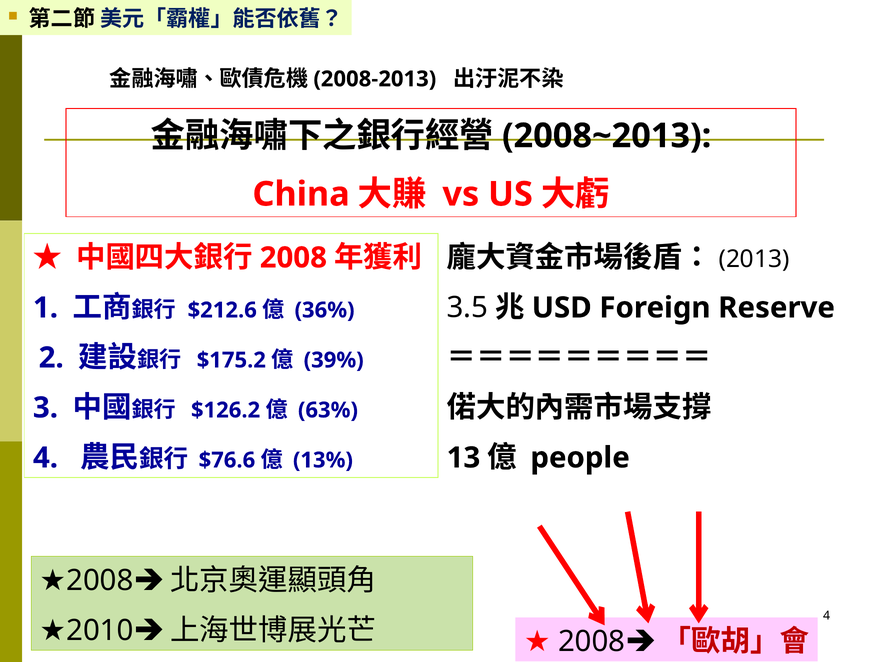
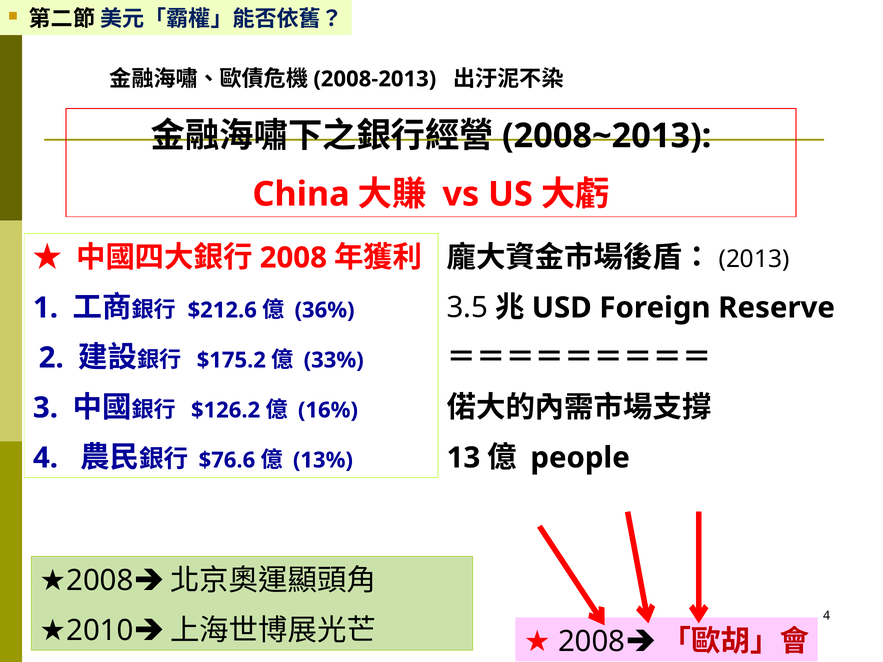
39%: 39% -> 33%
63%: 63% -> 16%
